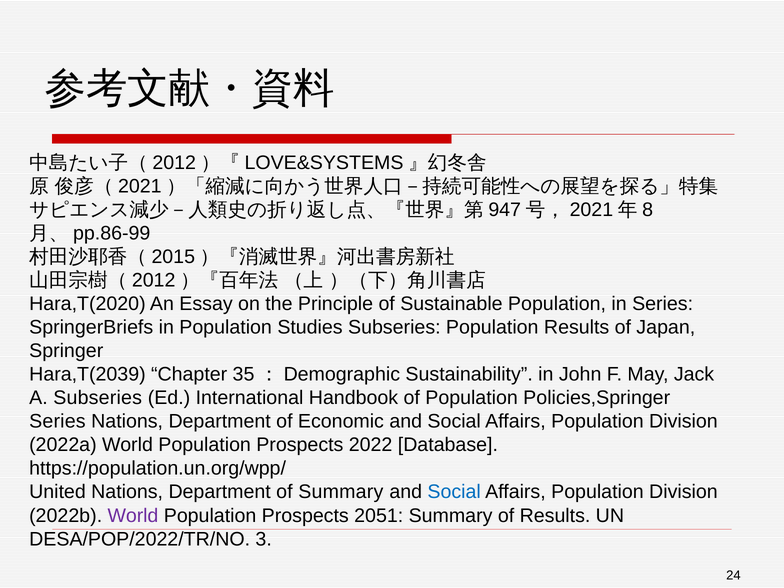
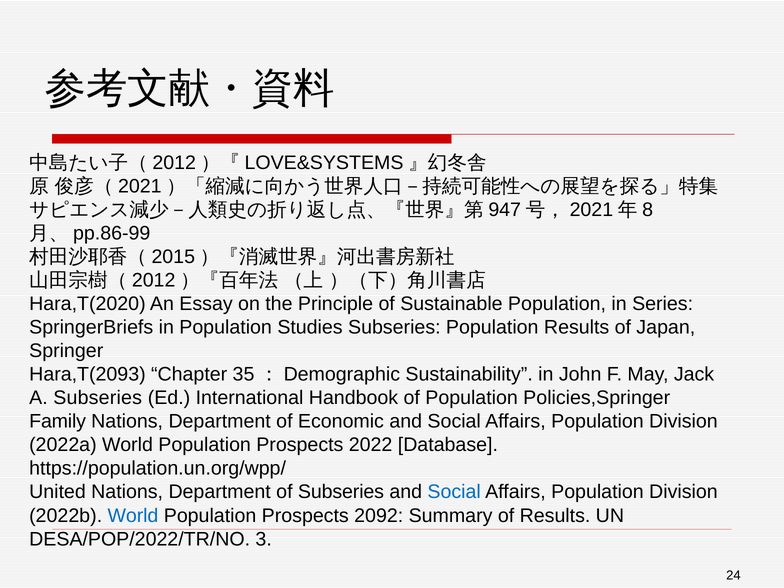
Hara,T(2039: Hara,T(2039 -> Hara,T(2093
Series at (57, 421): Series -> Family
of Summary: Summary -> Subseries
World at (133, 516) colour: purple -> blue
2051: 2051 -> 2092
